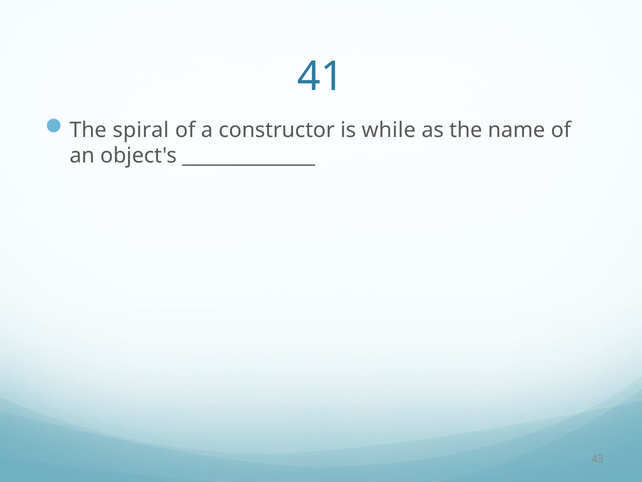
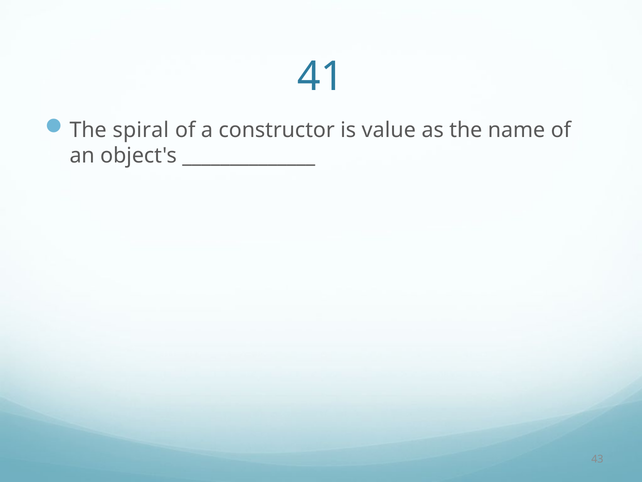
while: while -> value
